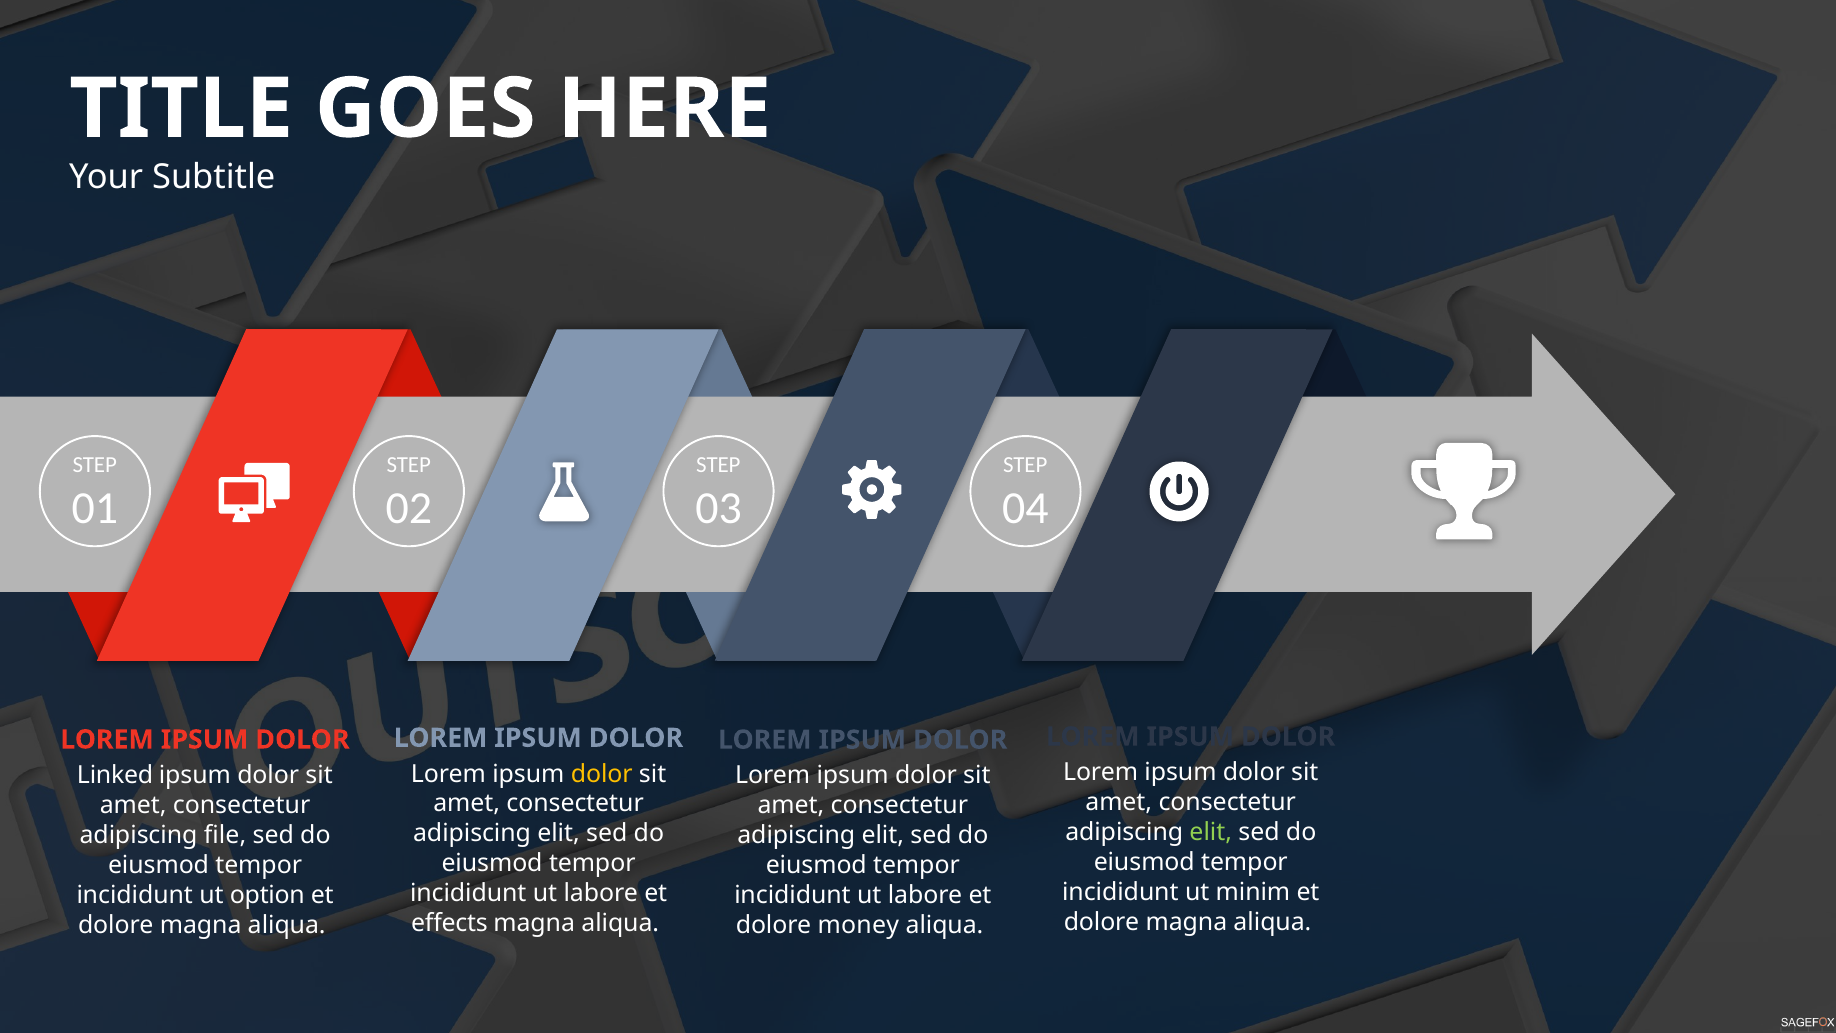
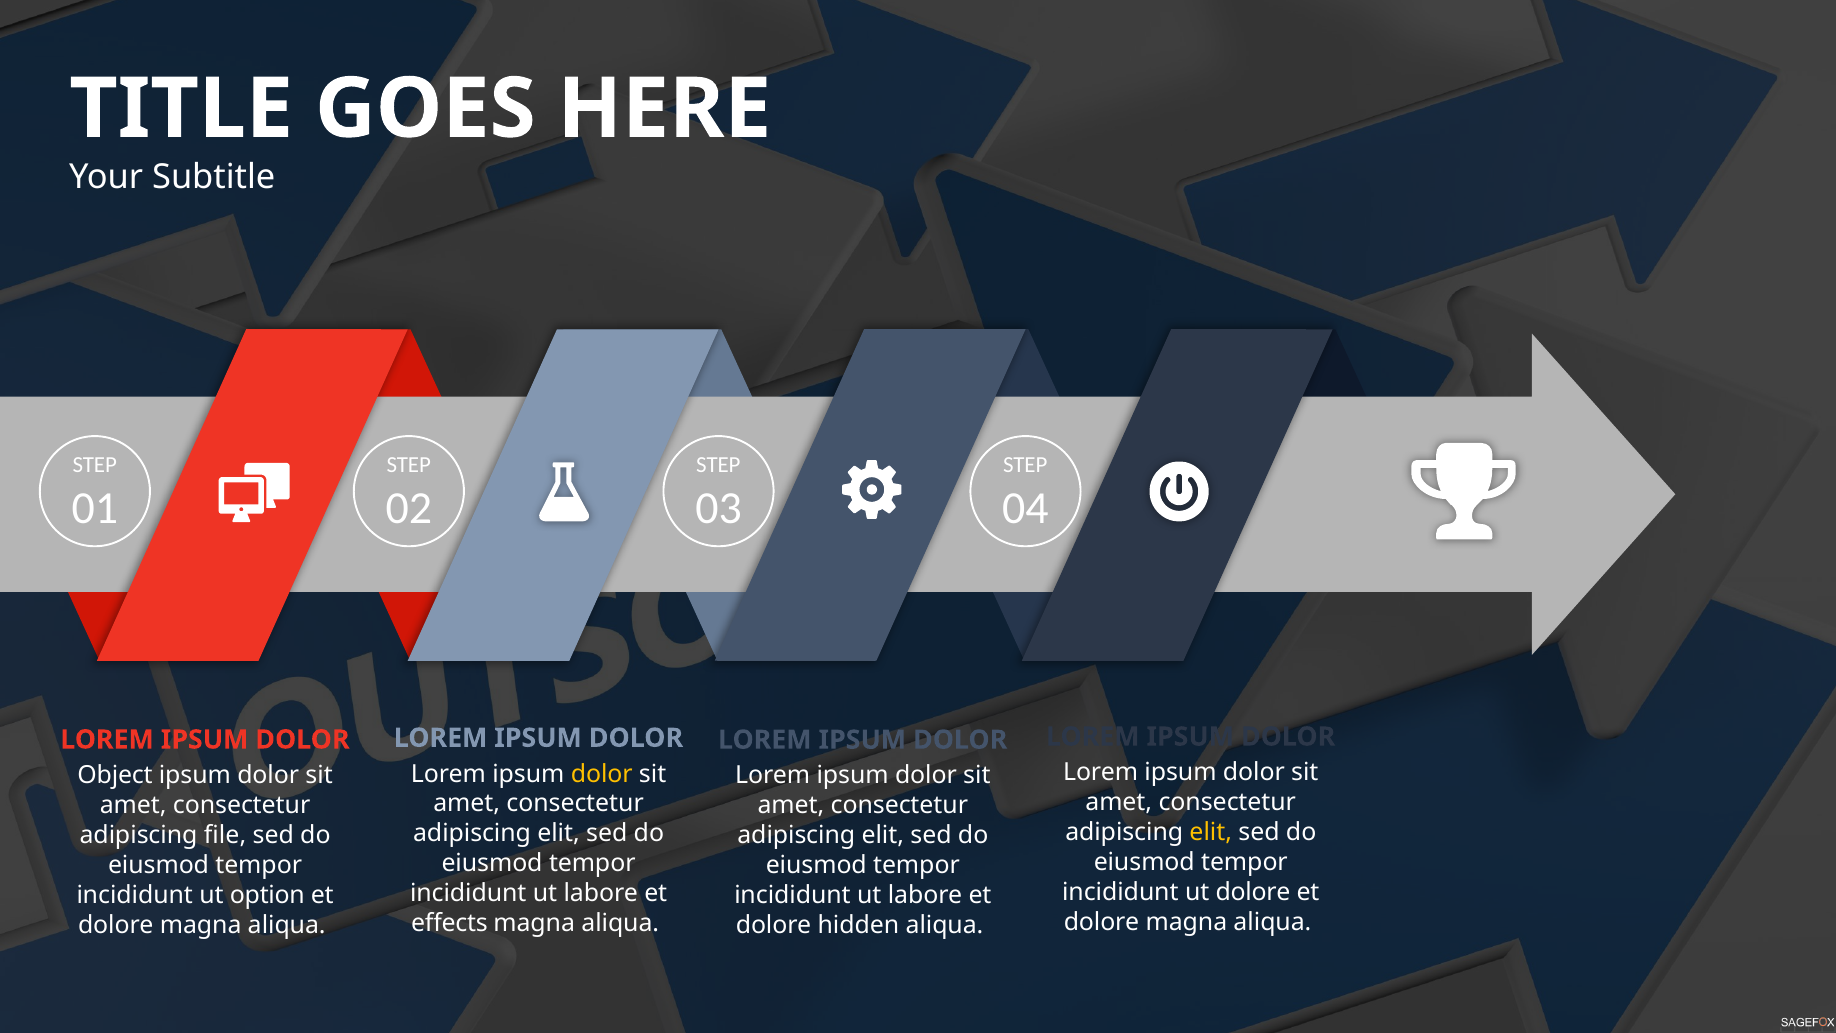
Linked: Linked -> Object
elit at (1211, 832) colour: light green -> yellow
ut minim: minim -> dolore
money: money -> hidden
